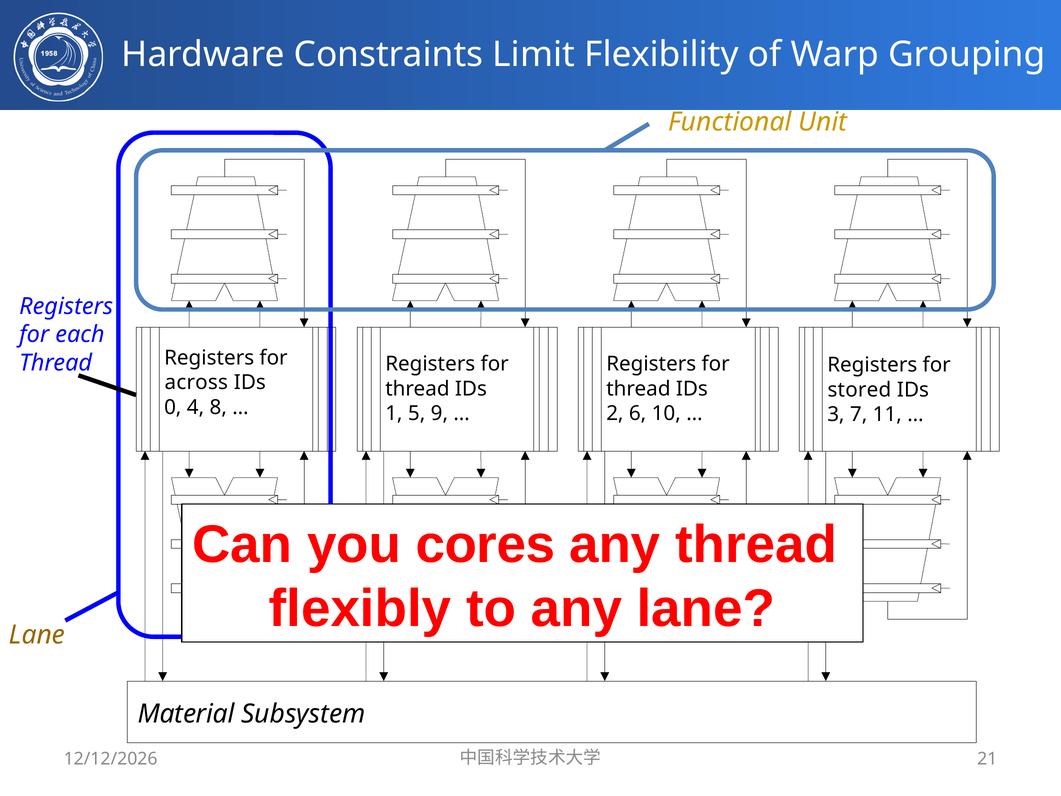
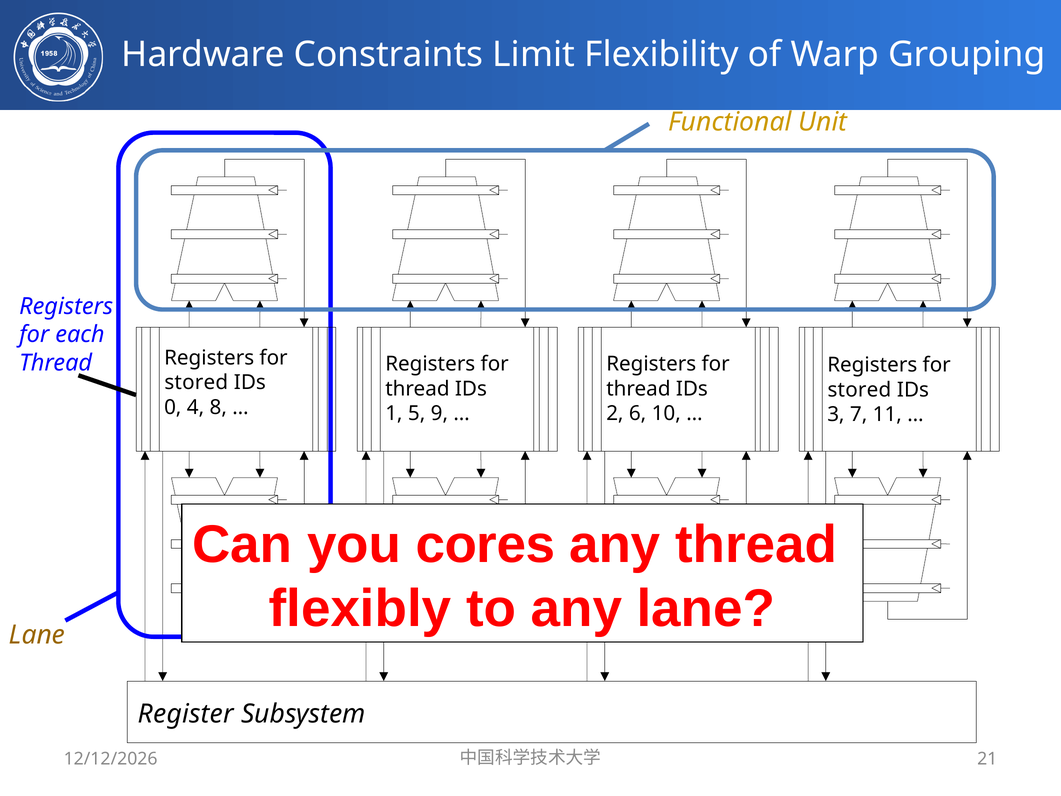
across at (196, 383): across -> stored
Material: Material -> Register
